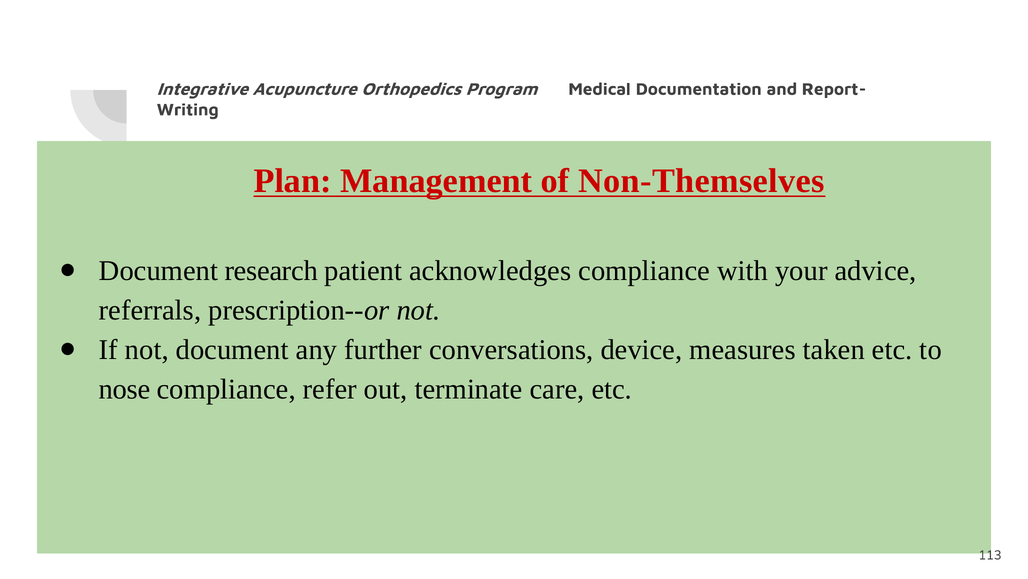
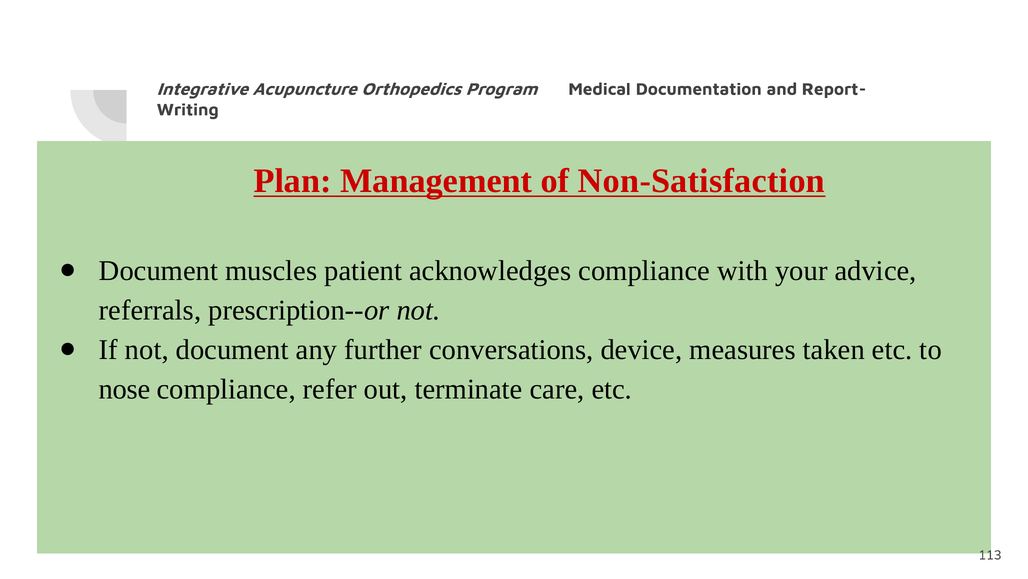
Non-Themselves: Non-Themselves -> Non-Satisfaction
research: research -> muscles
